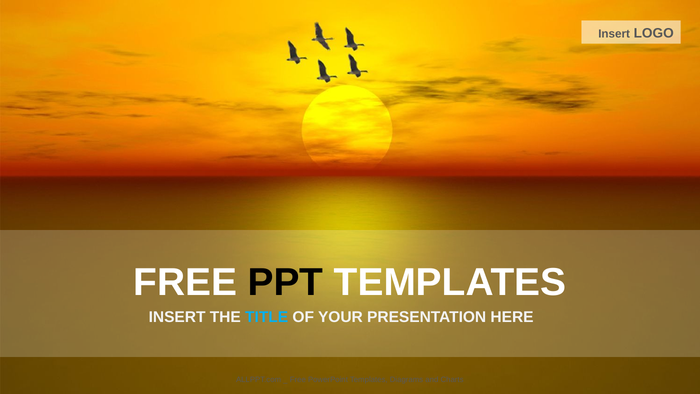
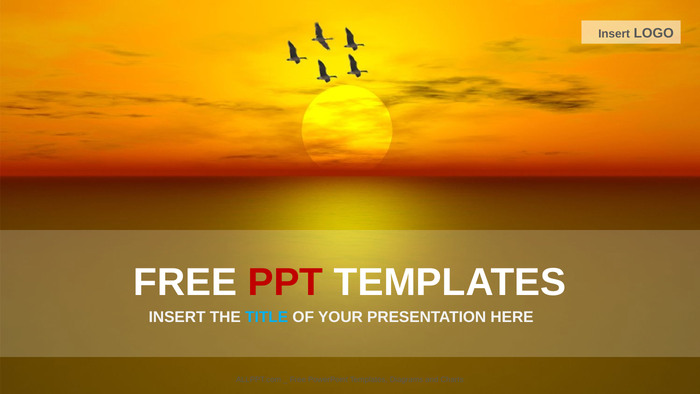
PPT colour: black -> red
